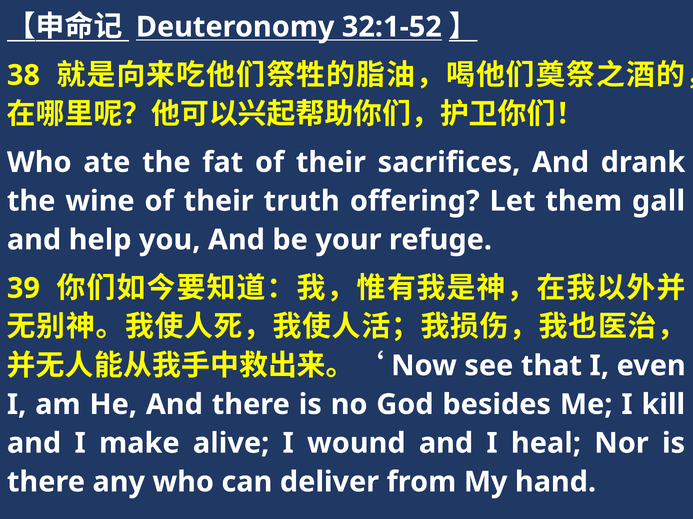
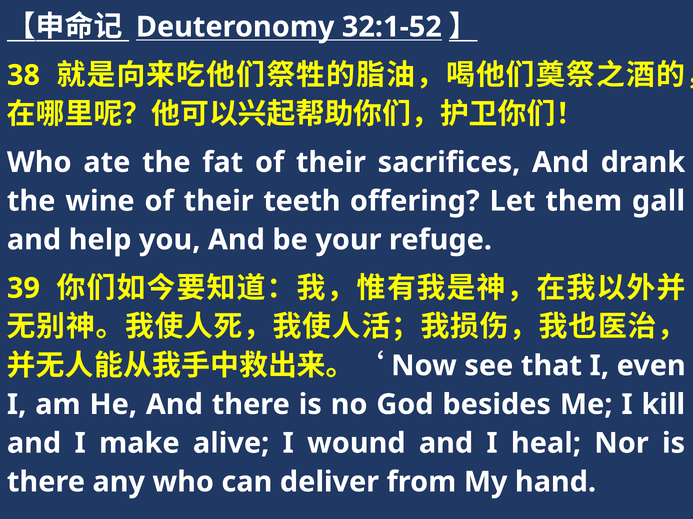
truth: truth -> teeth
